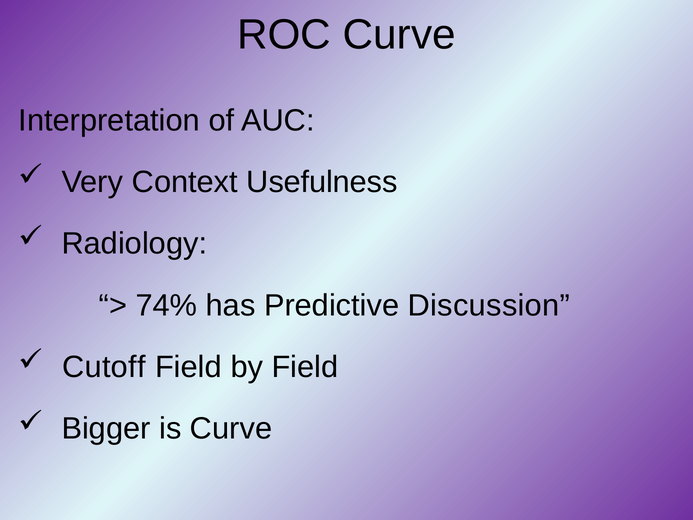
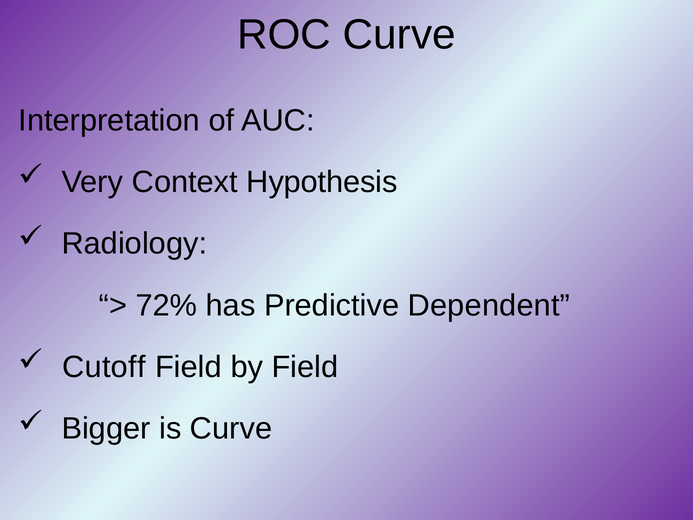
Usefulness: Usefulness -> Hypothesis
74%: 74% -> 72%
Discussion: Discussion -> Dependent
